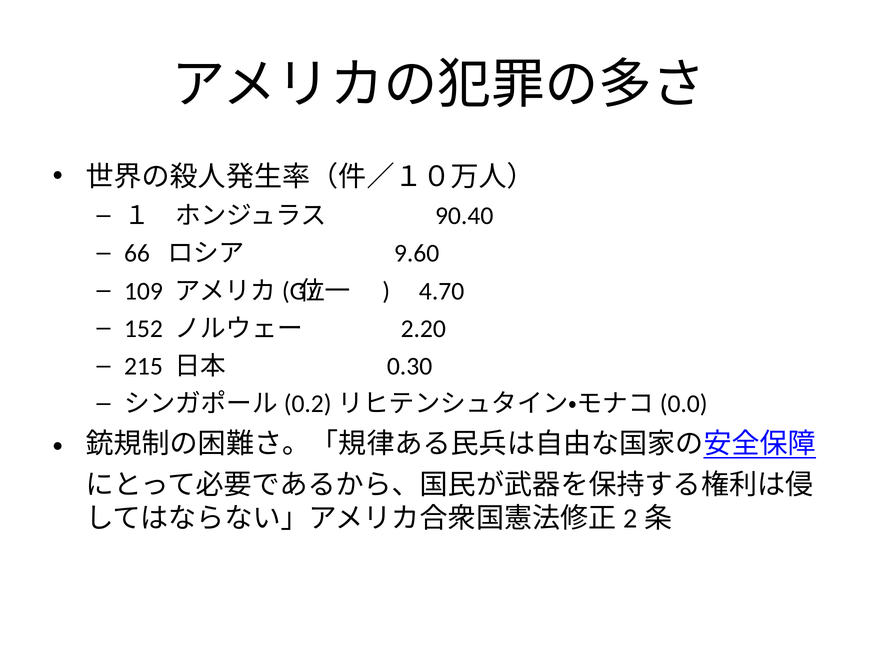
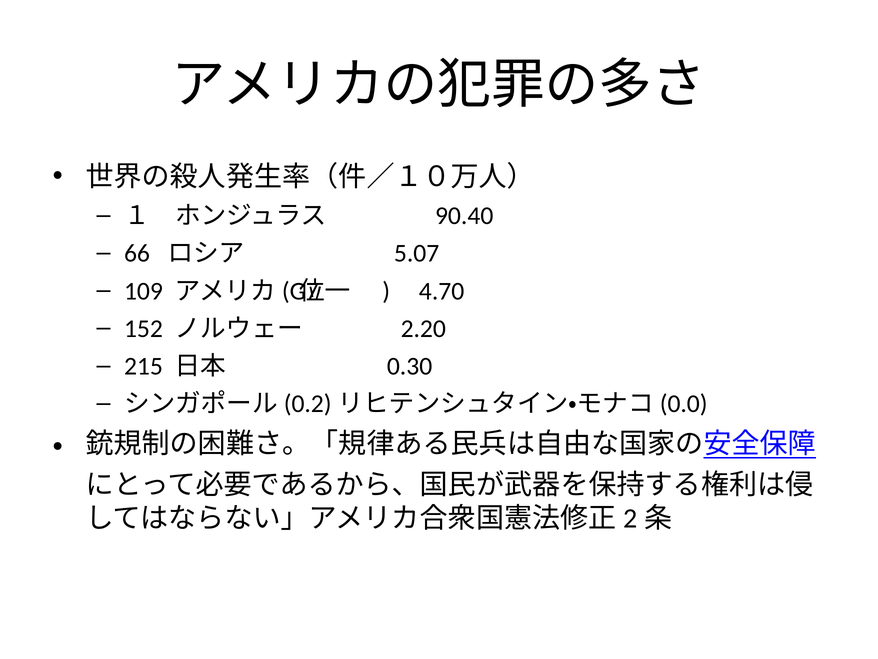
9.60: 9.60 -> 5.07
